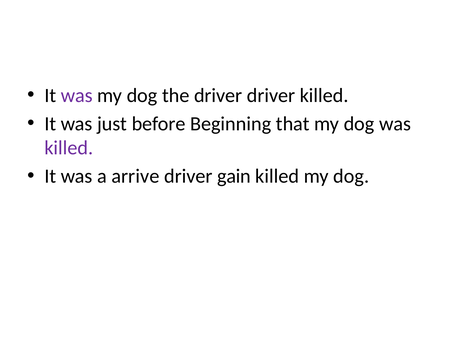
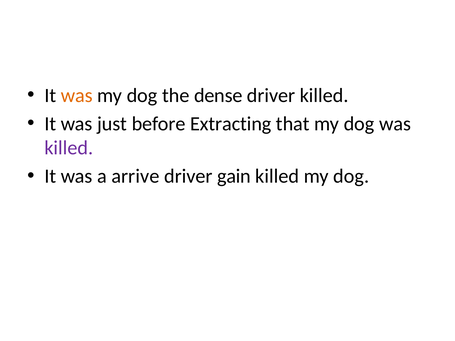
was at (77, 95) colour: purple -> orange
the driver: driver -> dense
Beginning: Beginning -> Extracting
